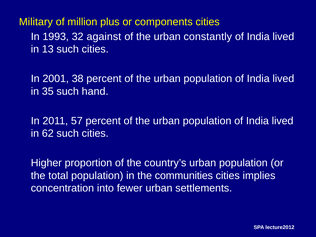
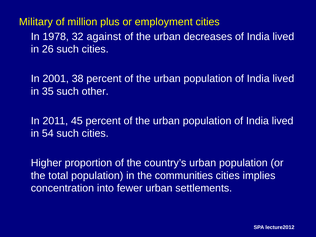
components: components -> employment
1993: 1993 -> 1978
constantly: constantly -> decreases
13: 13 -> 26
hand: hand -> other
57: 57 -> 45
62: 62 -> 54
